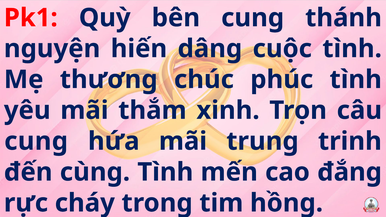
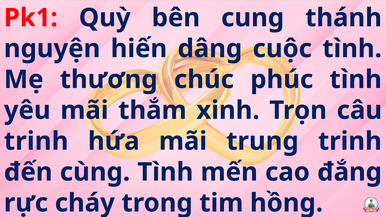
cung at (36, 141): cung -> trinh
